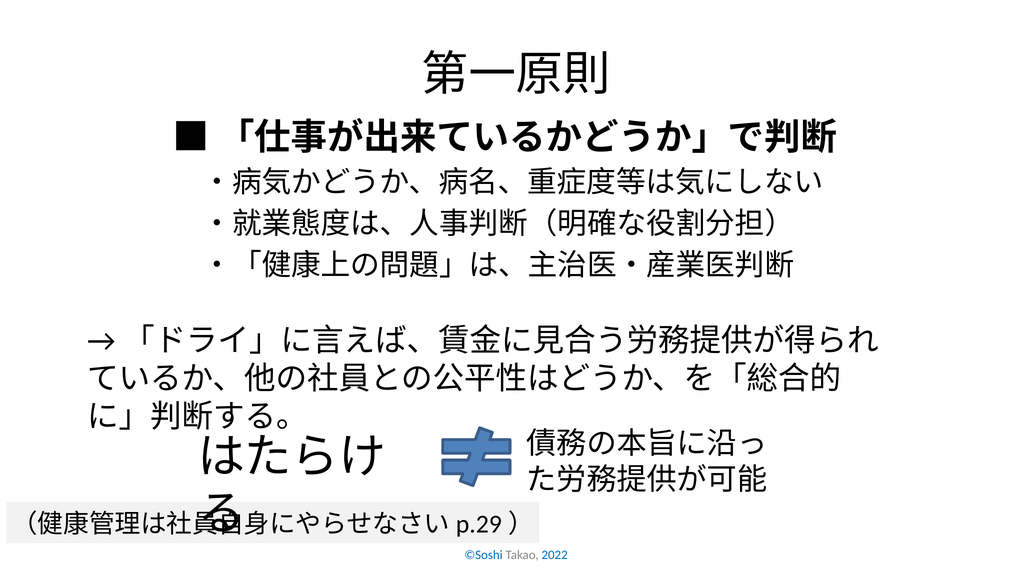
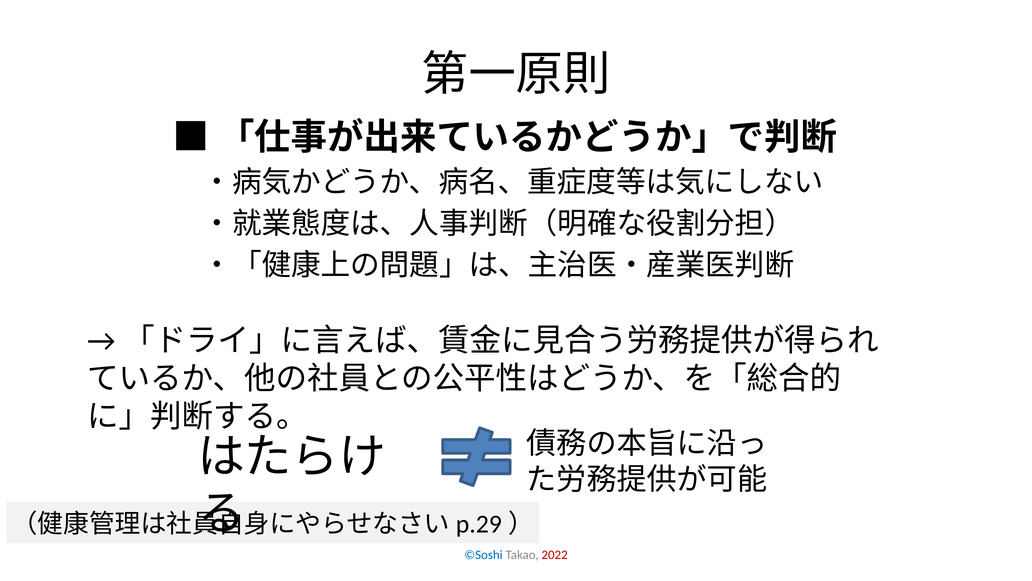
2022 colour: blue -> red
